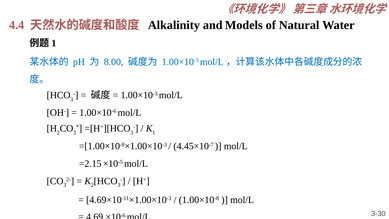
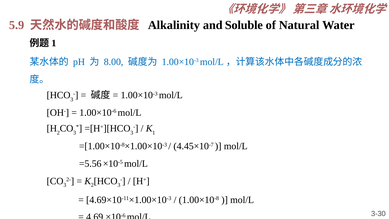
4.4: 4.4 -> 5.9
Models: Models -> Soluble
=2.15: =2.15 -> =5.56
